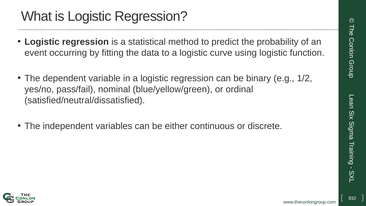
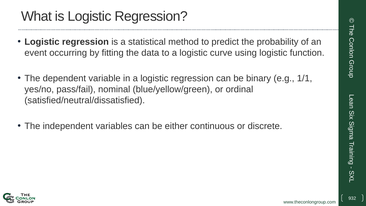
1/2: 1/2 -> 1/1
